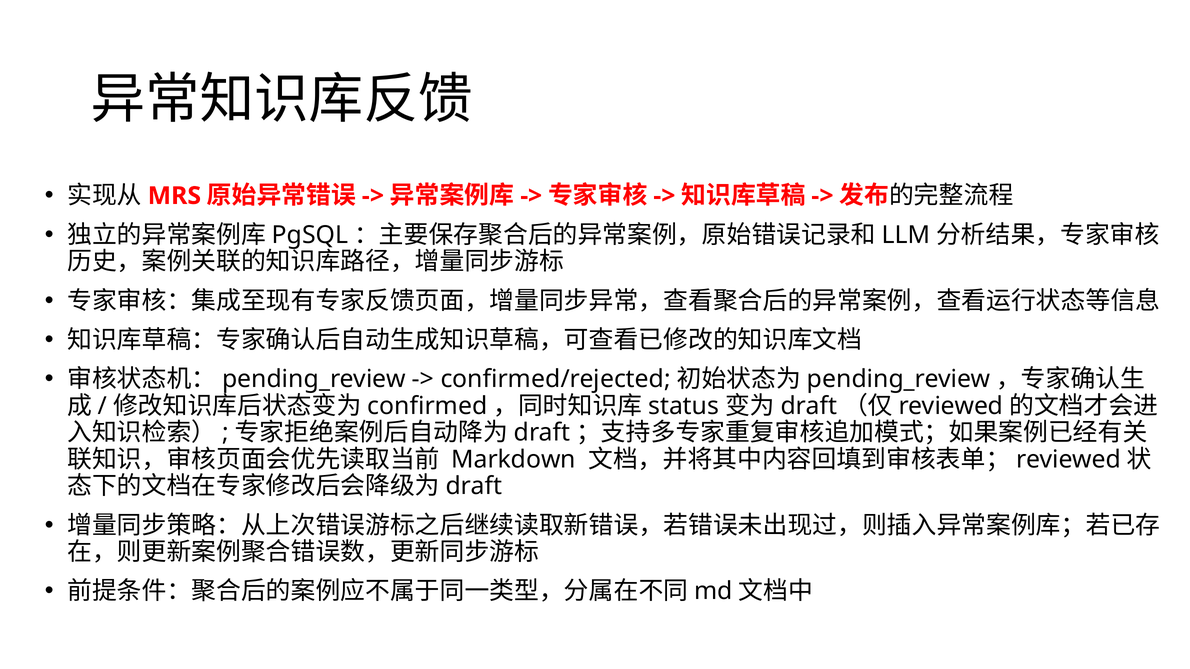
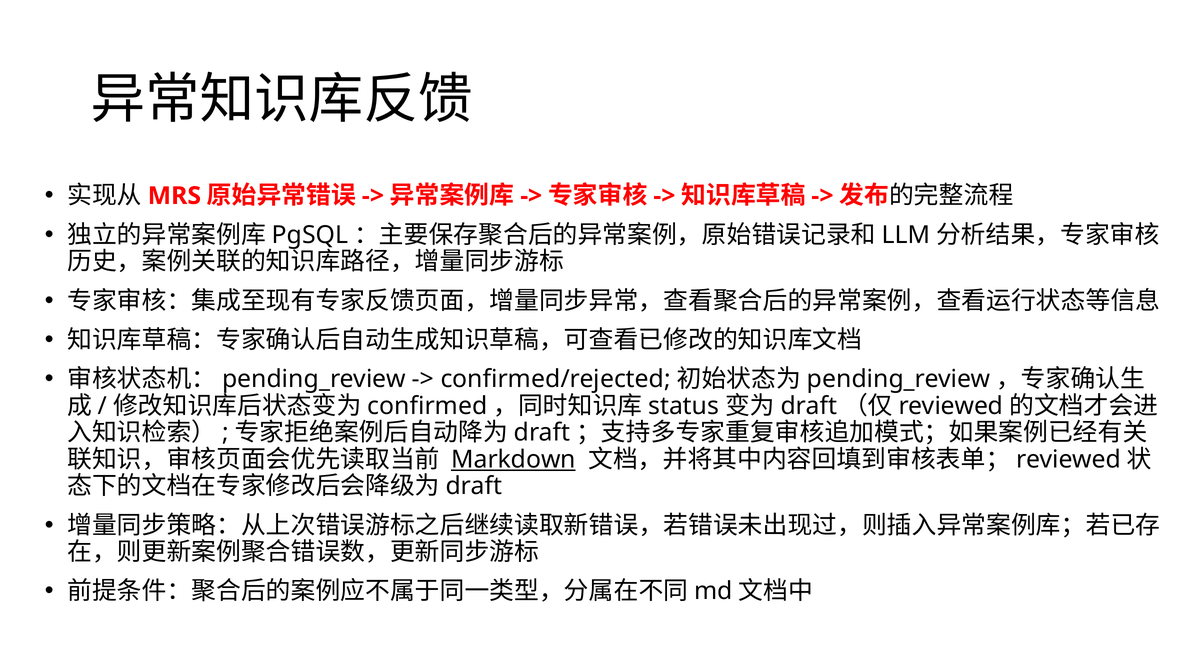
Markdown underline: none -> present
